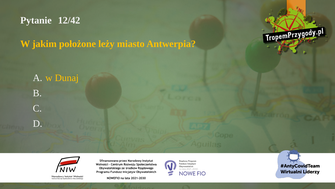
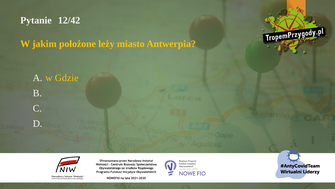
Dunaj: Dunaj -> Gdzie
